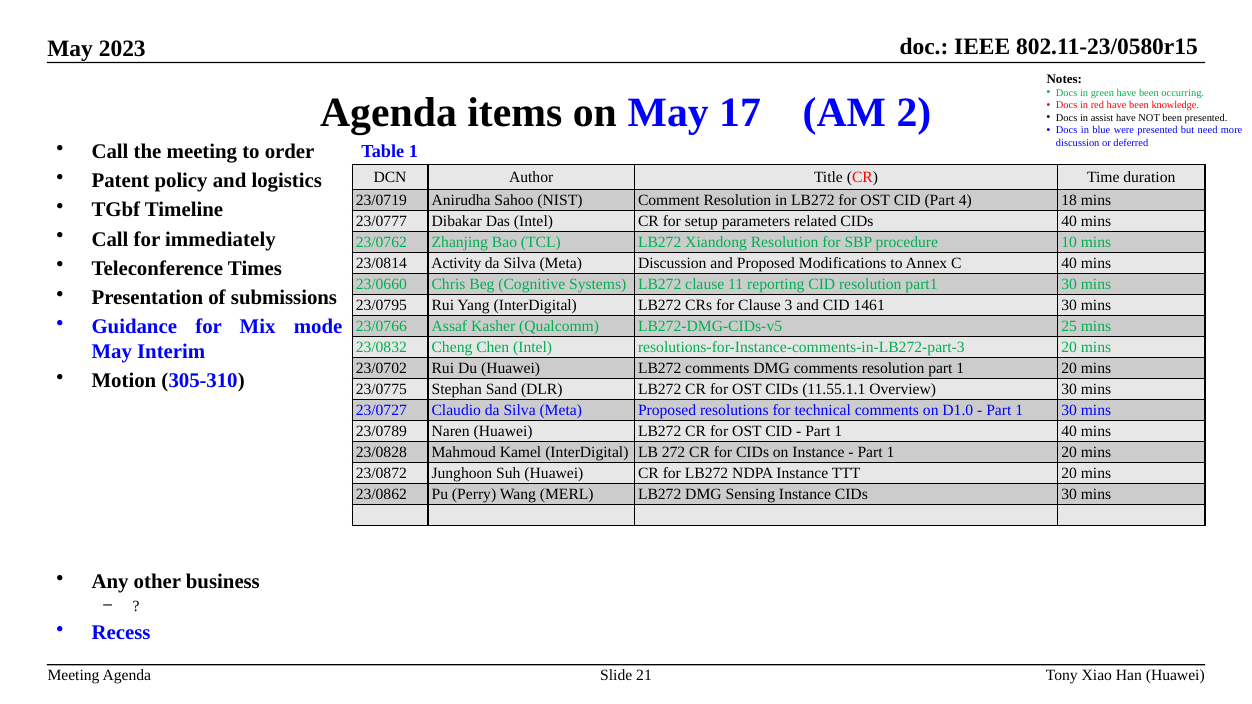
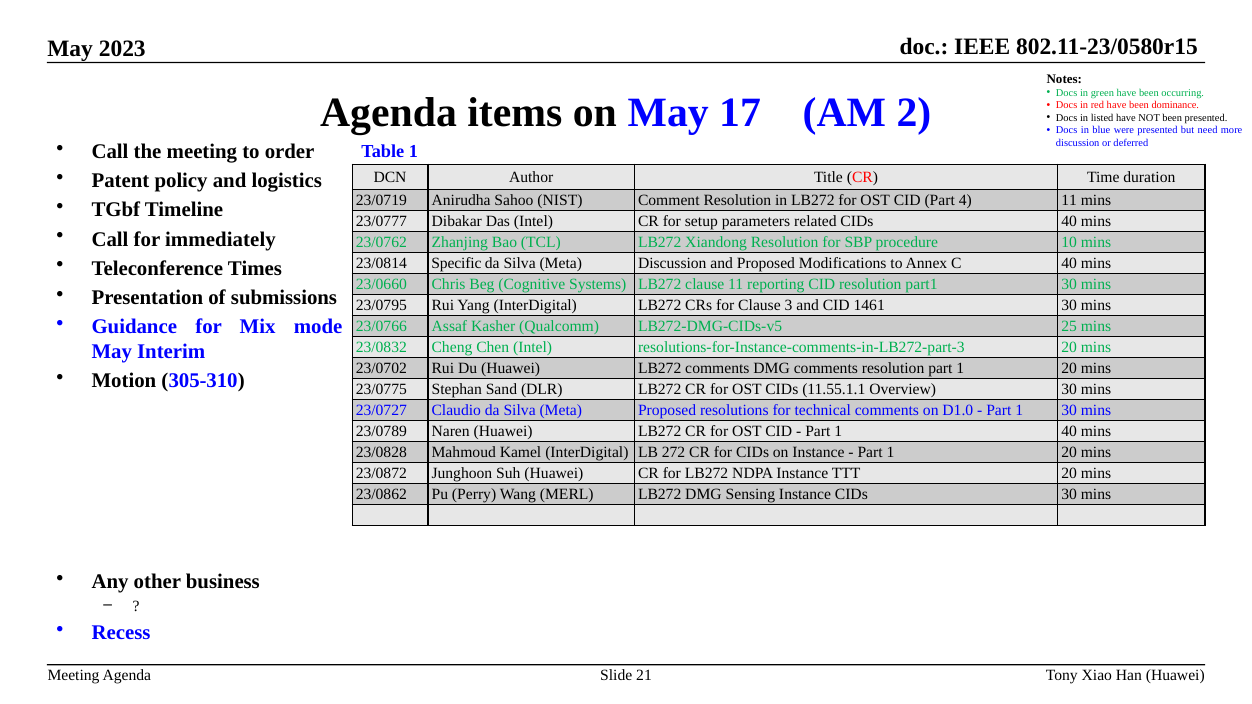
knowledge: knowledge -> dominance
assist: assist -> listed
4 18: 18 -> 11
Activity: Activity -> Specific
